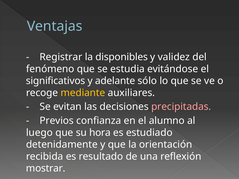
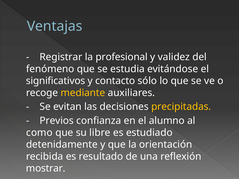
disponibles: disponibles -> profesional
adelante: adelante -> contacto
precipitadas colour: pink -> yellow
luego: luego -> como
hora: hora -> libre
